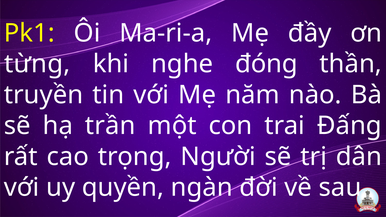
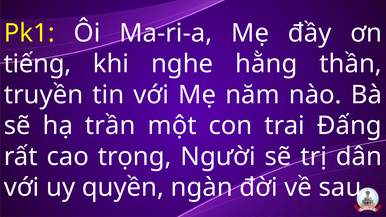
từng: từng -> tiếng
đóng: đóng -> hằng
